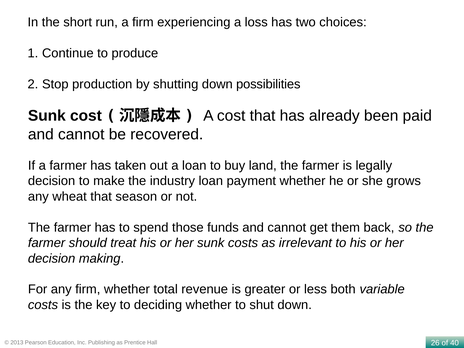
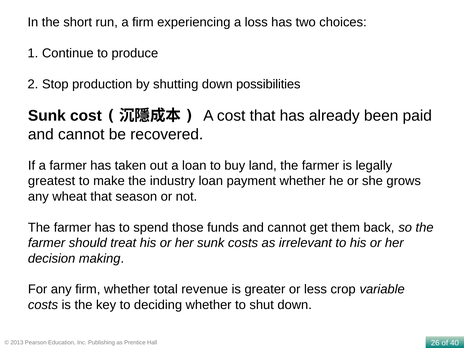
decision at (52, 181): decision -> greatest
both: both -> crop
